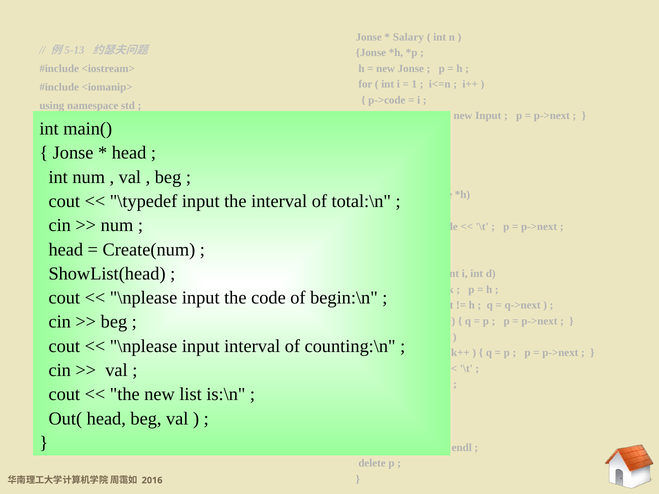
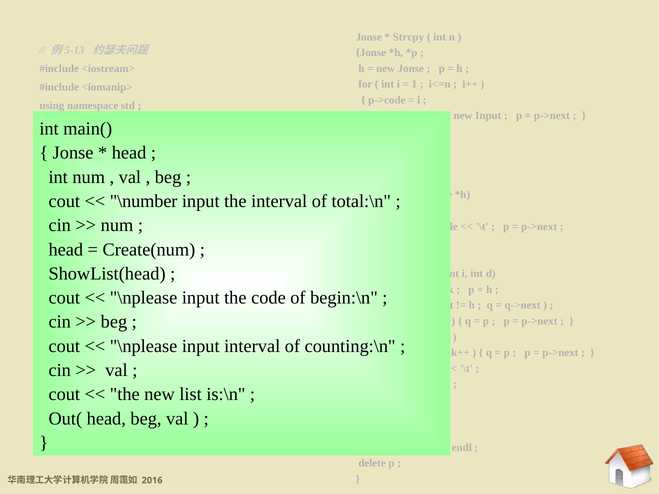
Salary: Salary -> Strcpy
\typedef: \typedef -> \number
